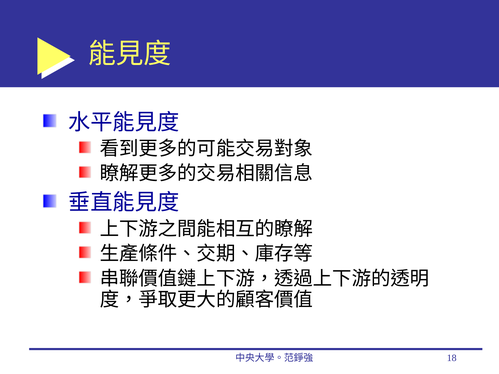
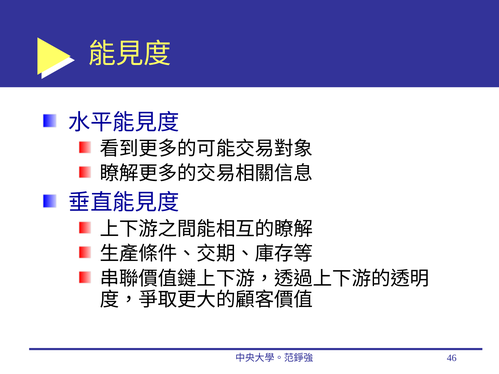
18: 18 -> 46
